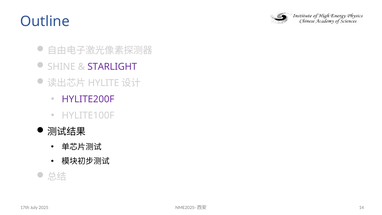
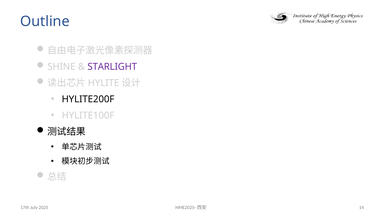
HYLITE200F colour: purple -> black
